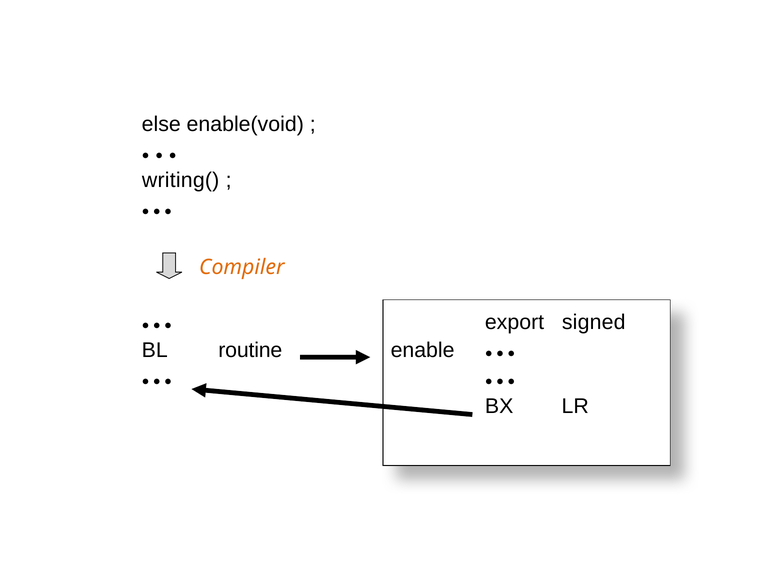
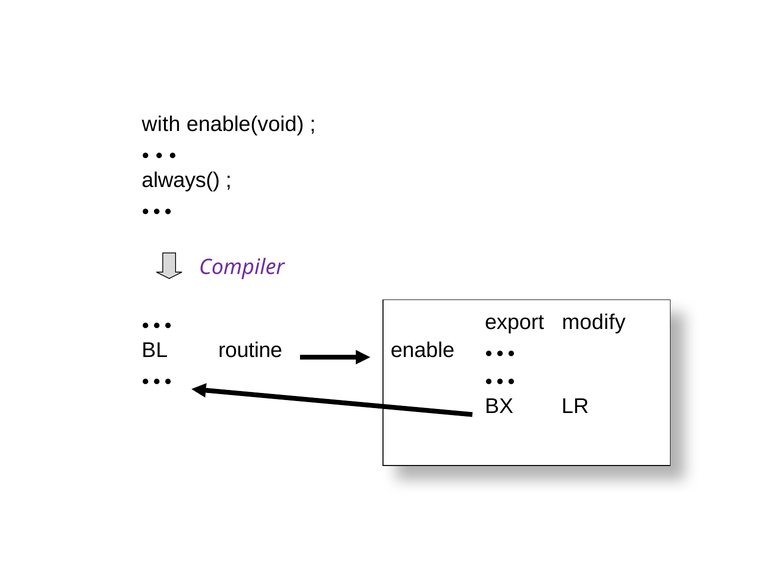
else: else -> with
writing(: writing( -> always(
Compiler colour: orange -> purple
signed: signed -> modify
